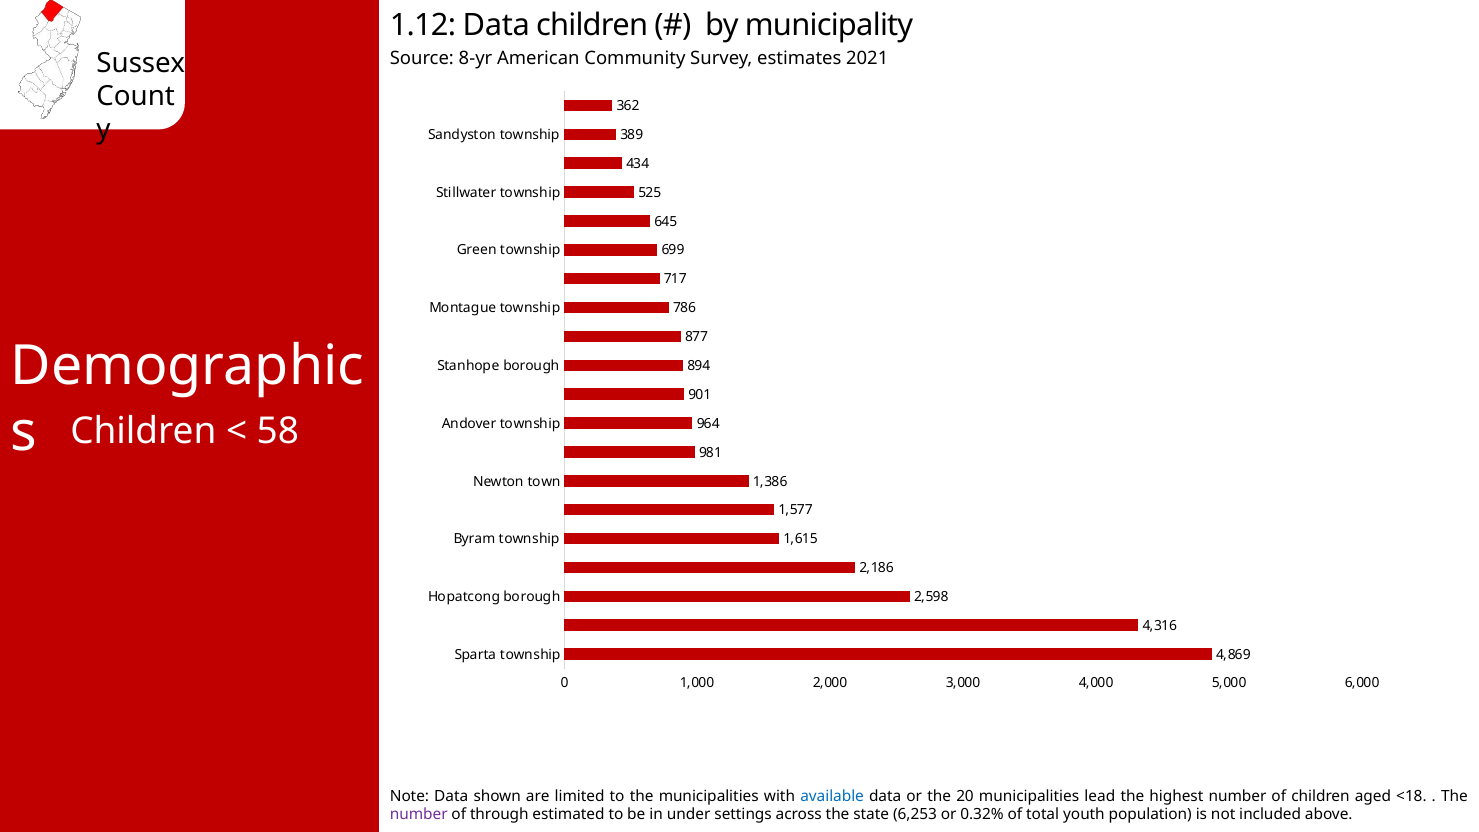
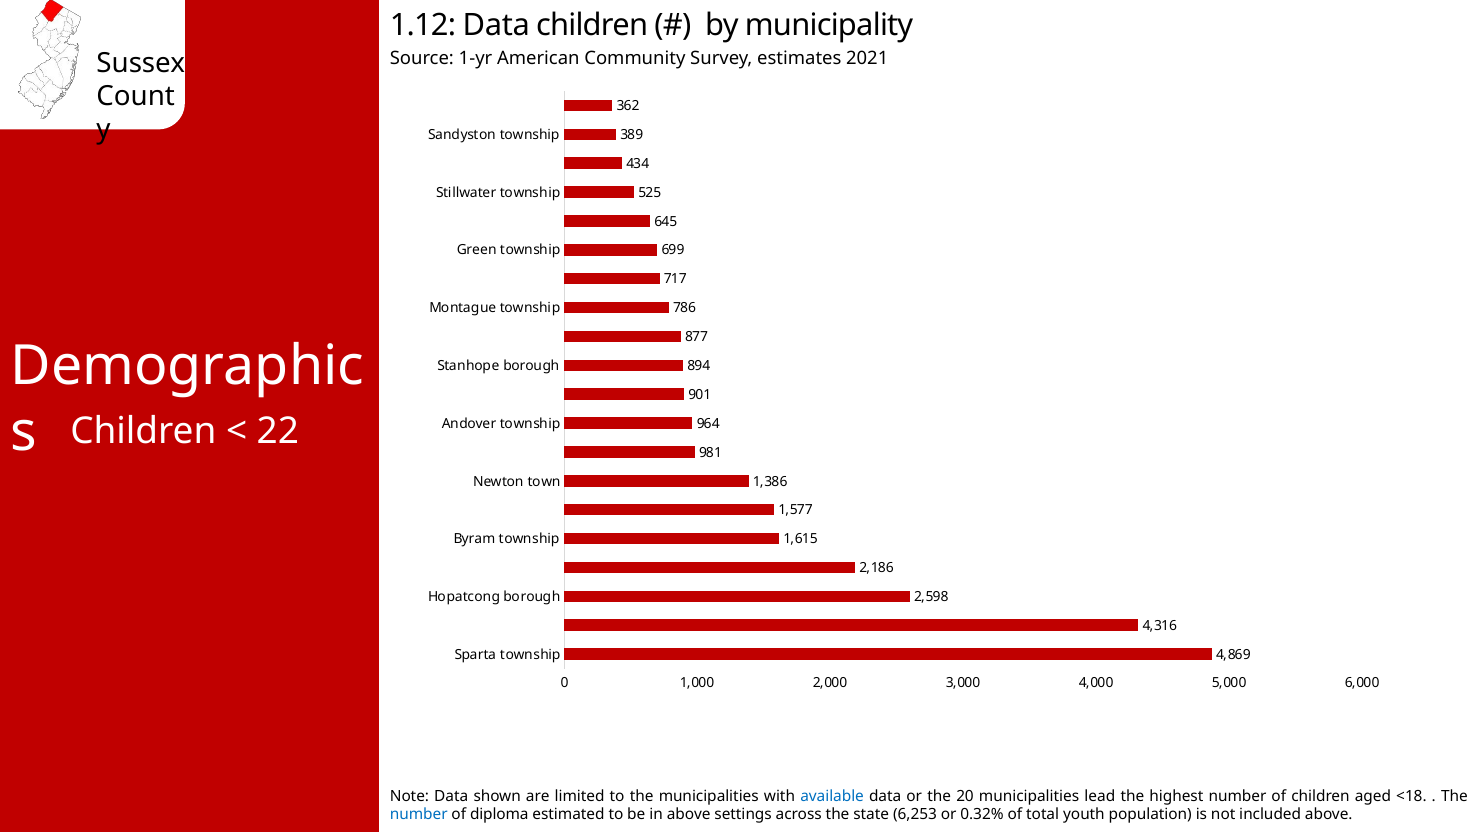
8-yr: 8-yr -> 1-yr
58: 58 -> 22
number at (419, 814) colour: purple -> blue
through: through -> diploma
in under: under -> above
